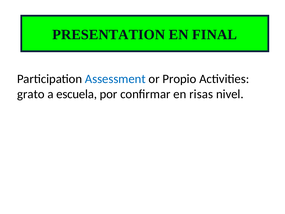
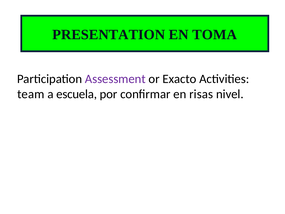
FINAL: FINAL -> TOMA
Assessment colour: blue -> purple
Propio: Propio -> Exacto
grato: grato -> team
